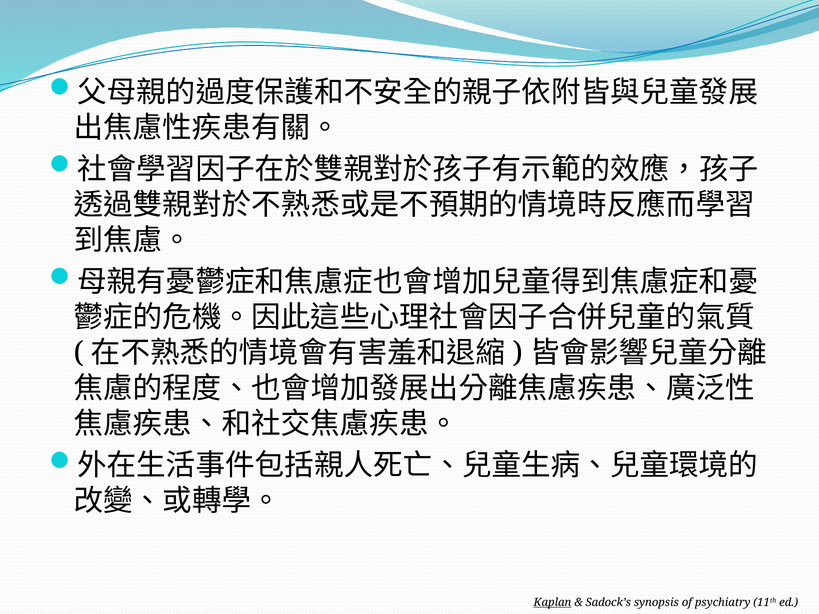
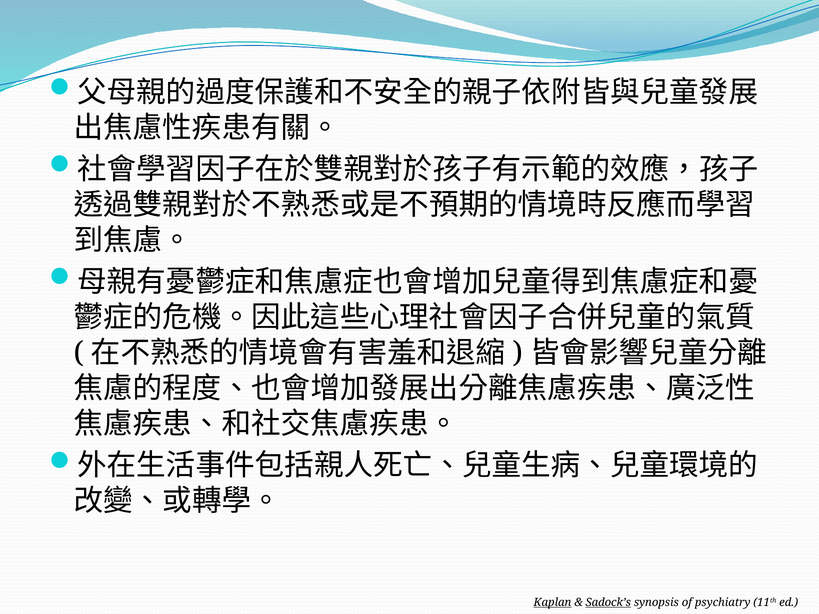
Sadock’s underline: none -> present
